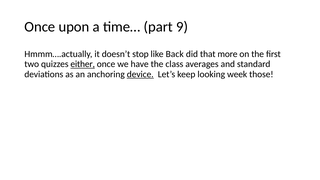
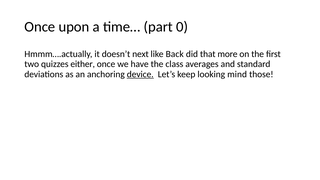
9: 9 -> 0
stop: stop -> next
either underline: present -> none
week: week -> mind
